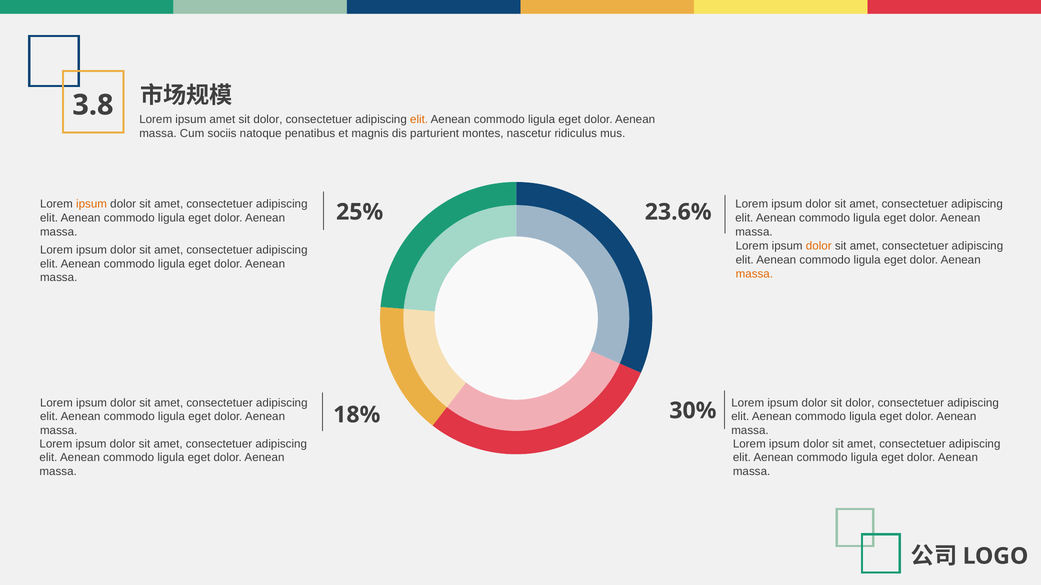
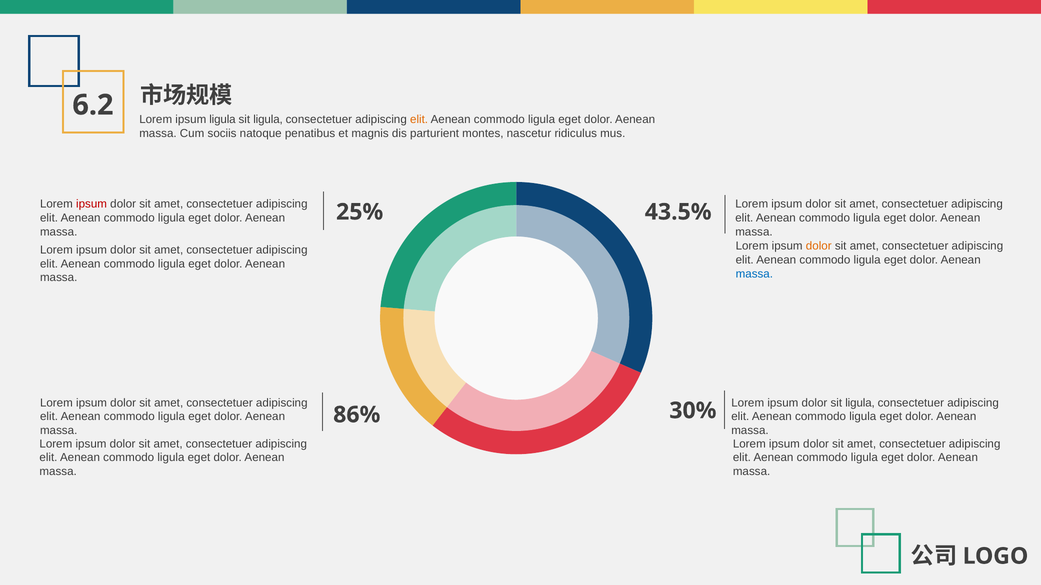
3.8: 3.8 -> 6.2
ipsum amet: amet -> ligula
dolor at (268, 120): dolor -> ligula
ipsum at (92, 204) colour: orange -> red
23.6%: 23.6% -> 43.5%
massa at (754, 274) colour: orange -> blue
dolor sit dolor: dolor -> ligula
18%: 18% -> 86%
